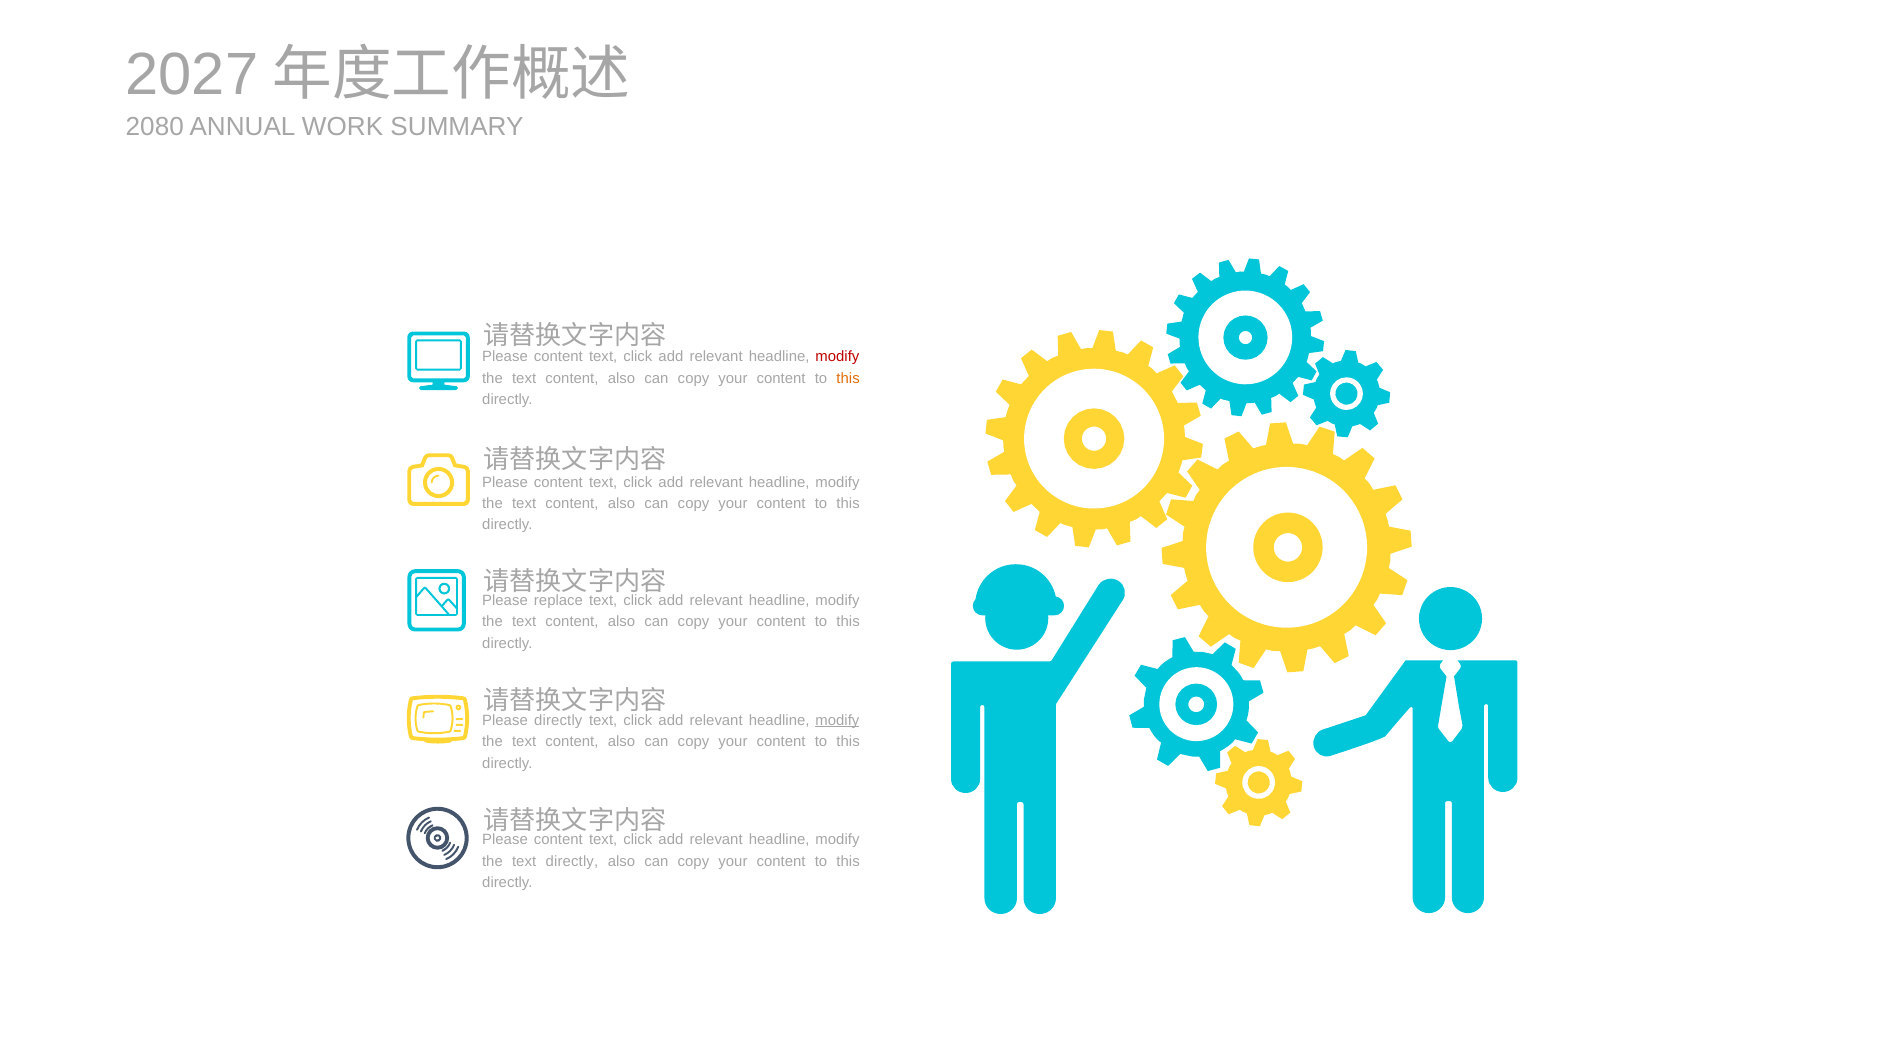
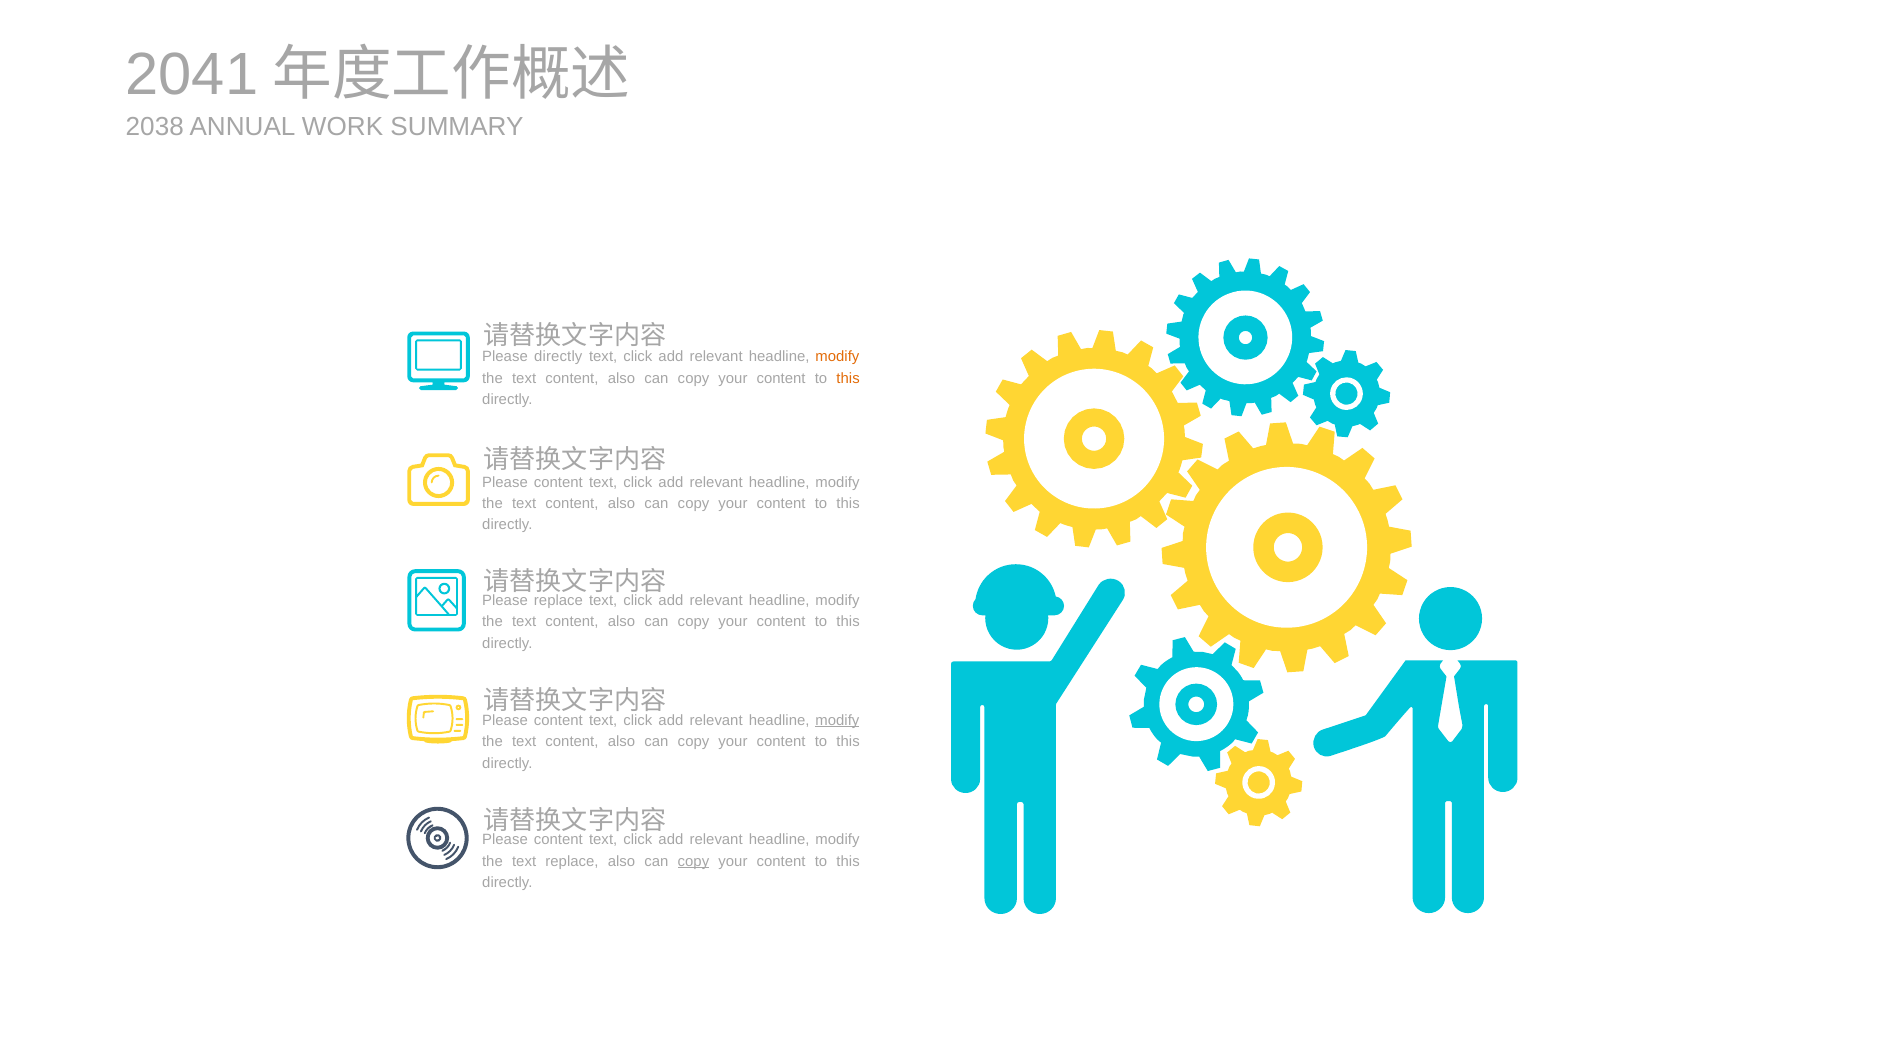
2027: 2027 -> 2041
2080: 2080 -> 2038
content at (558, 357): content -> directly
modify at (837, 357) colour: red -> orange
directly at (558, 720): directly -> content
text directly: directly -> replace
copy at (693, 861) underline: none -> present
